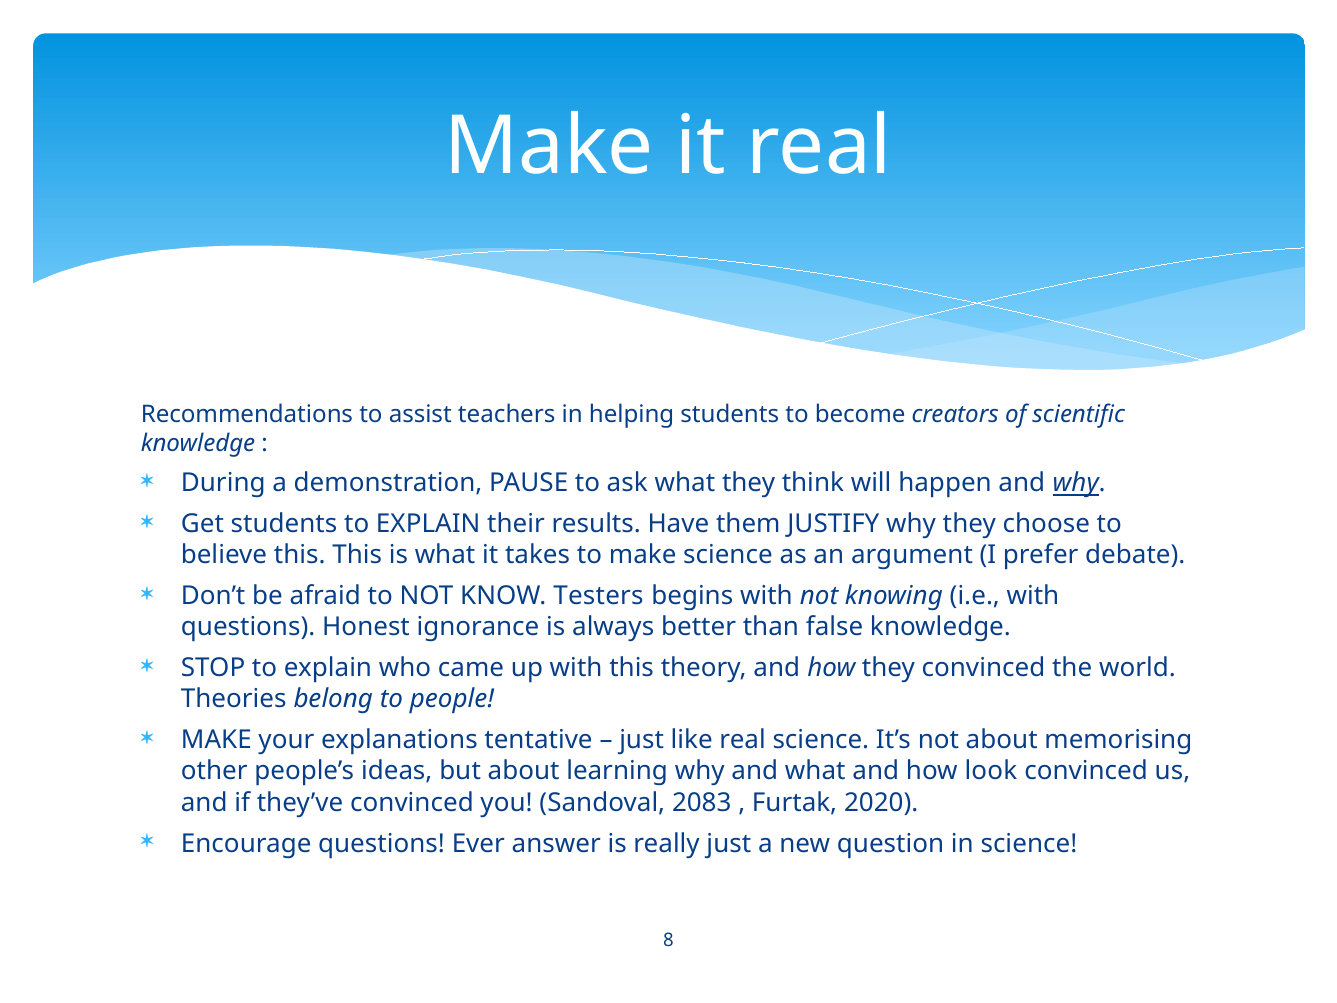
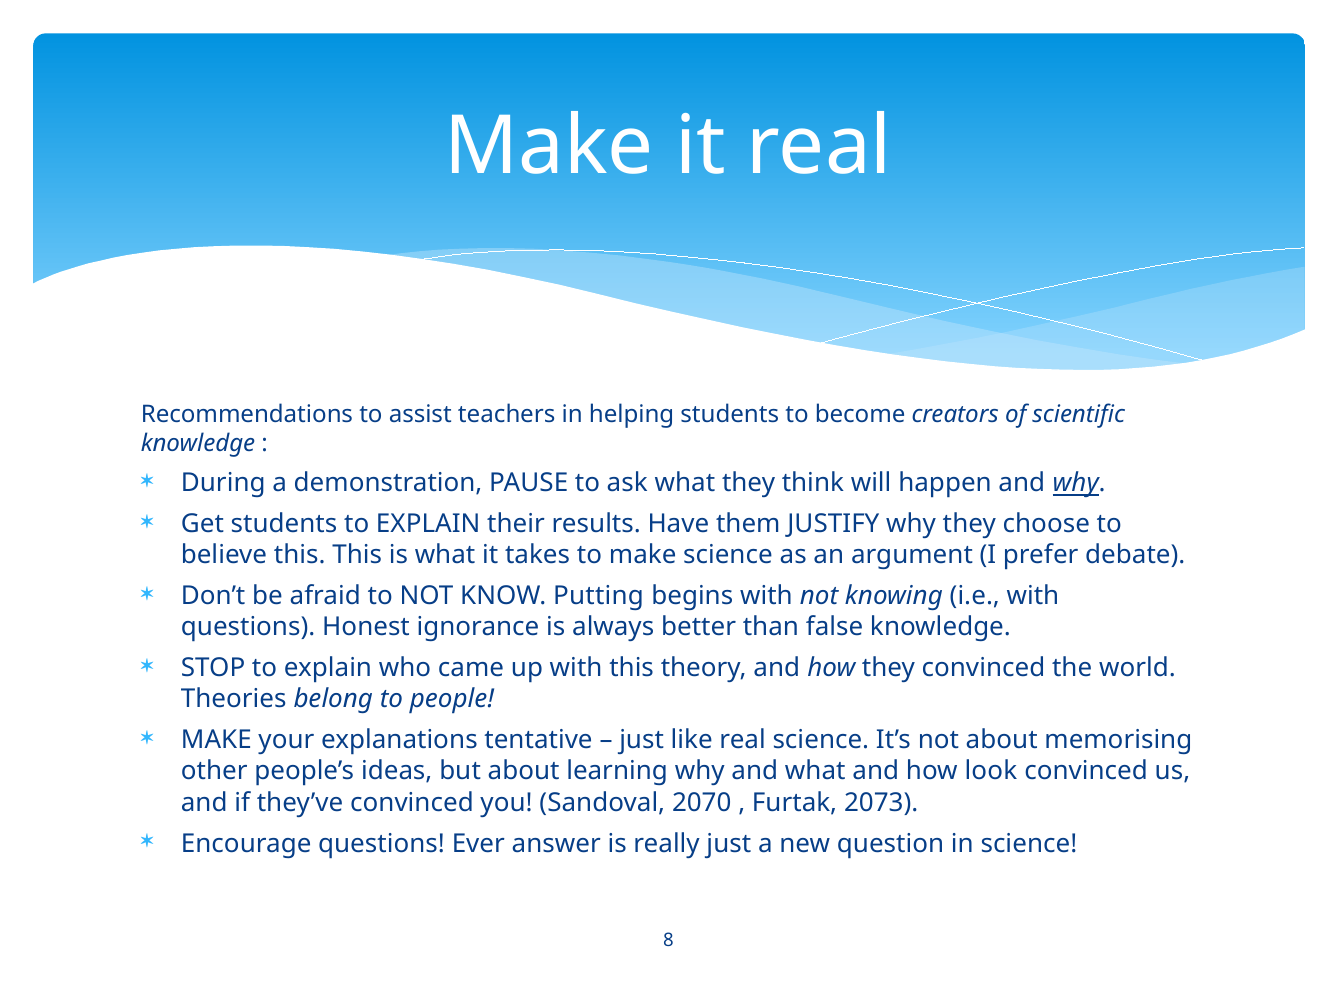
Testers: Testers -> Putting
2083: 2083 -> 2070
2020: 2020 -> 2073
